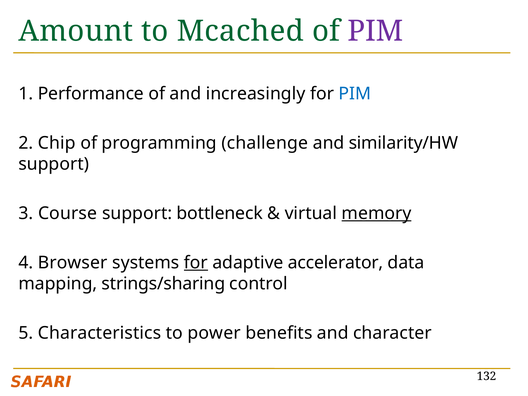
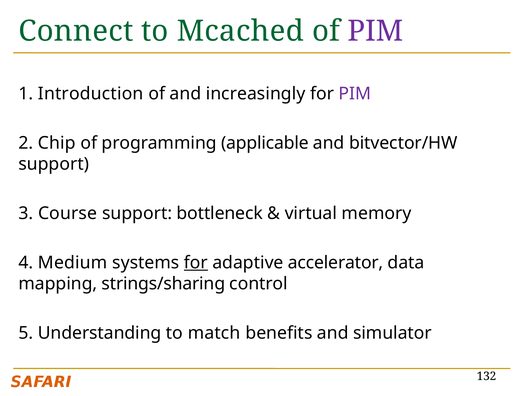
Amount: Amount -> Connect
Performance: Performance -> Introduction
PIM at (355, 94) colour: blue -> purple
challenge: challenge -> applicable
similarity/HW: similarity/HW -> bitvector/HW
memory underline: present -> none
Browser: Browser -> Medium
Characteristics: Characteristics -> Understanding
power: power -> match
character: character -> simulator
